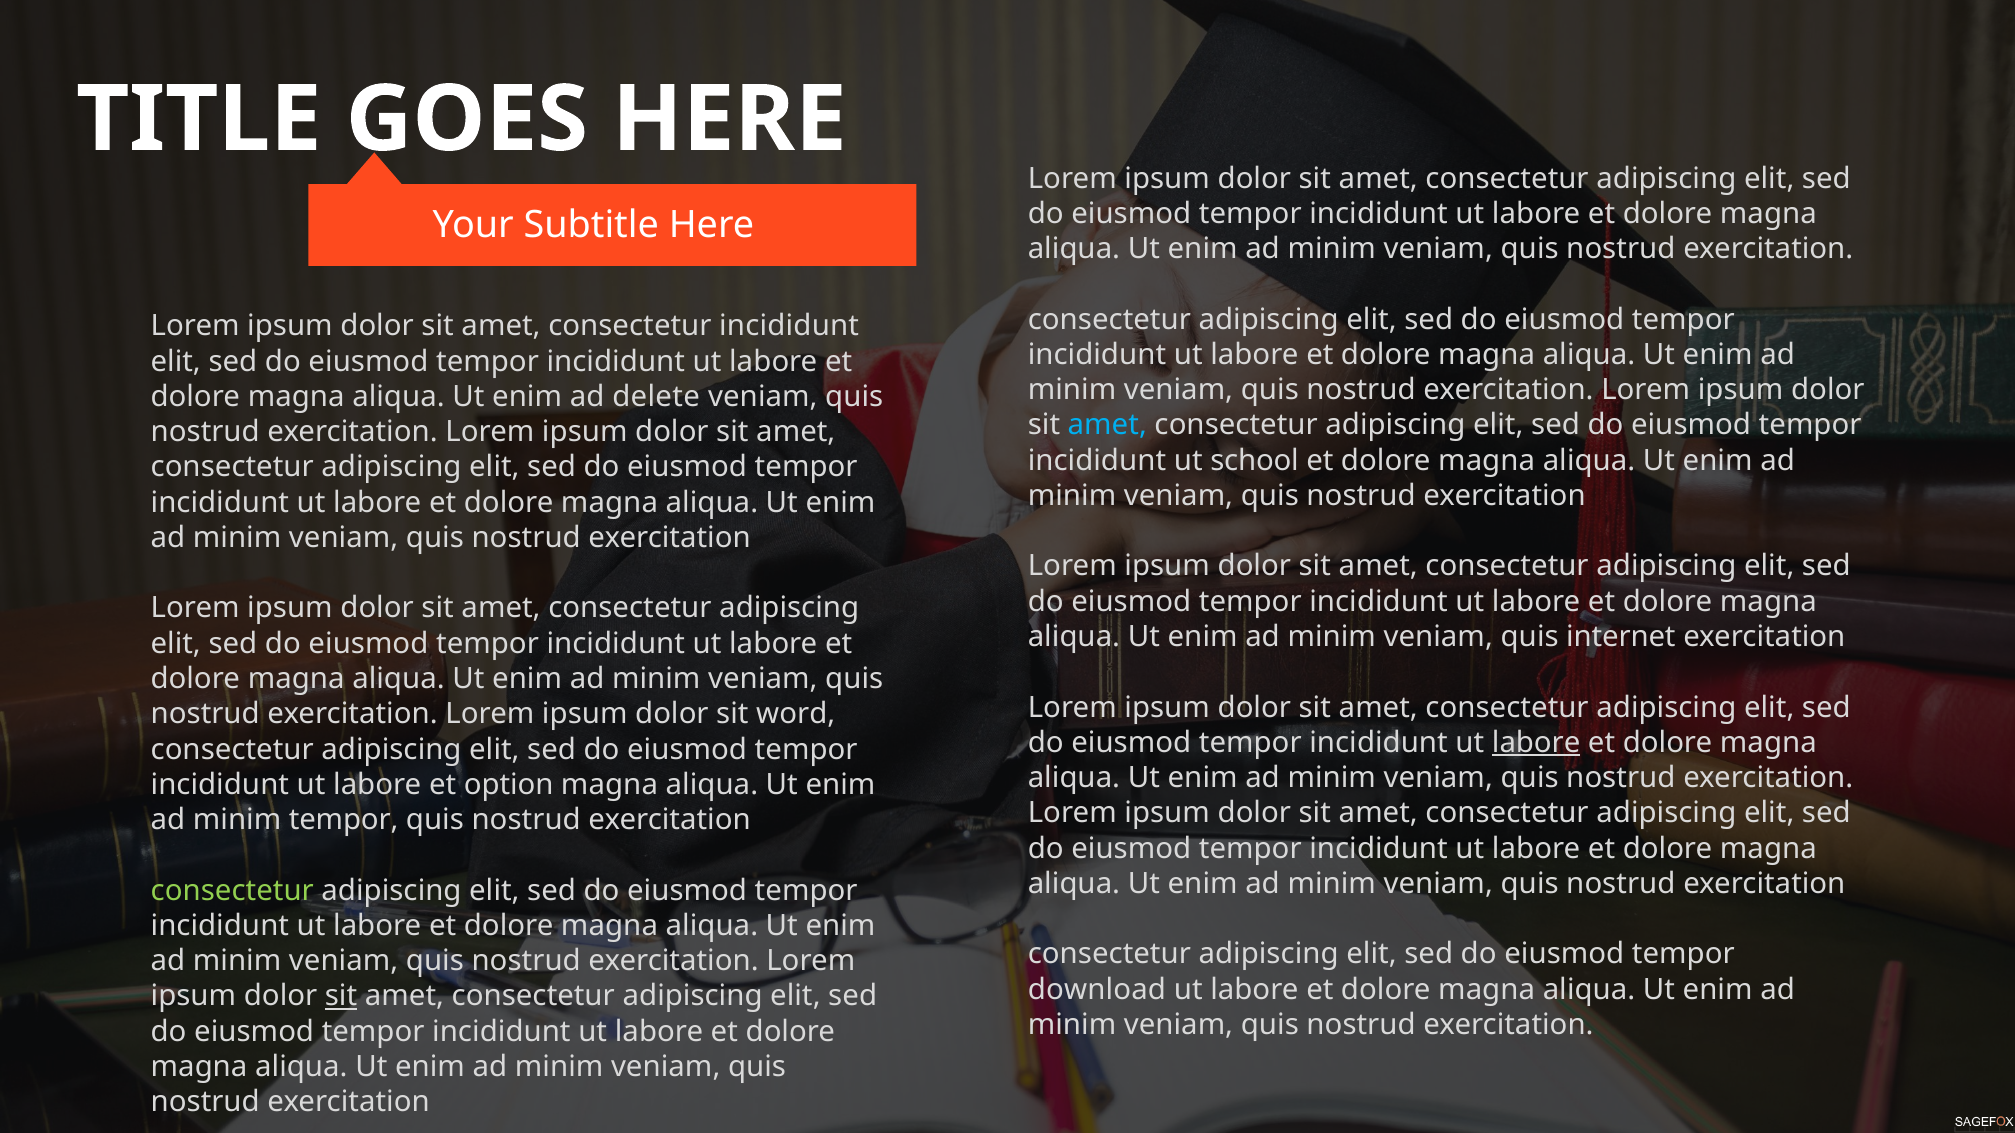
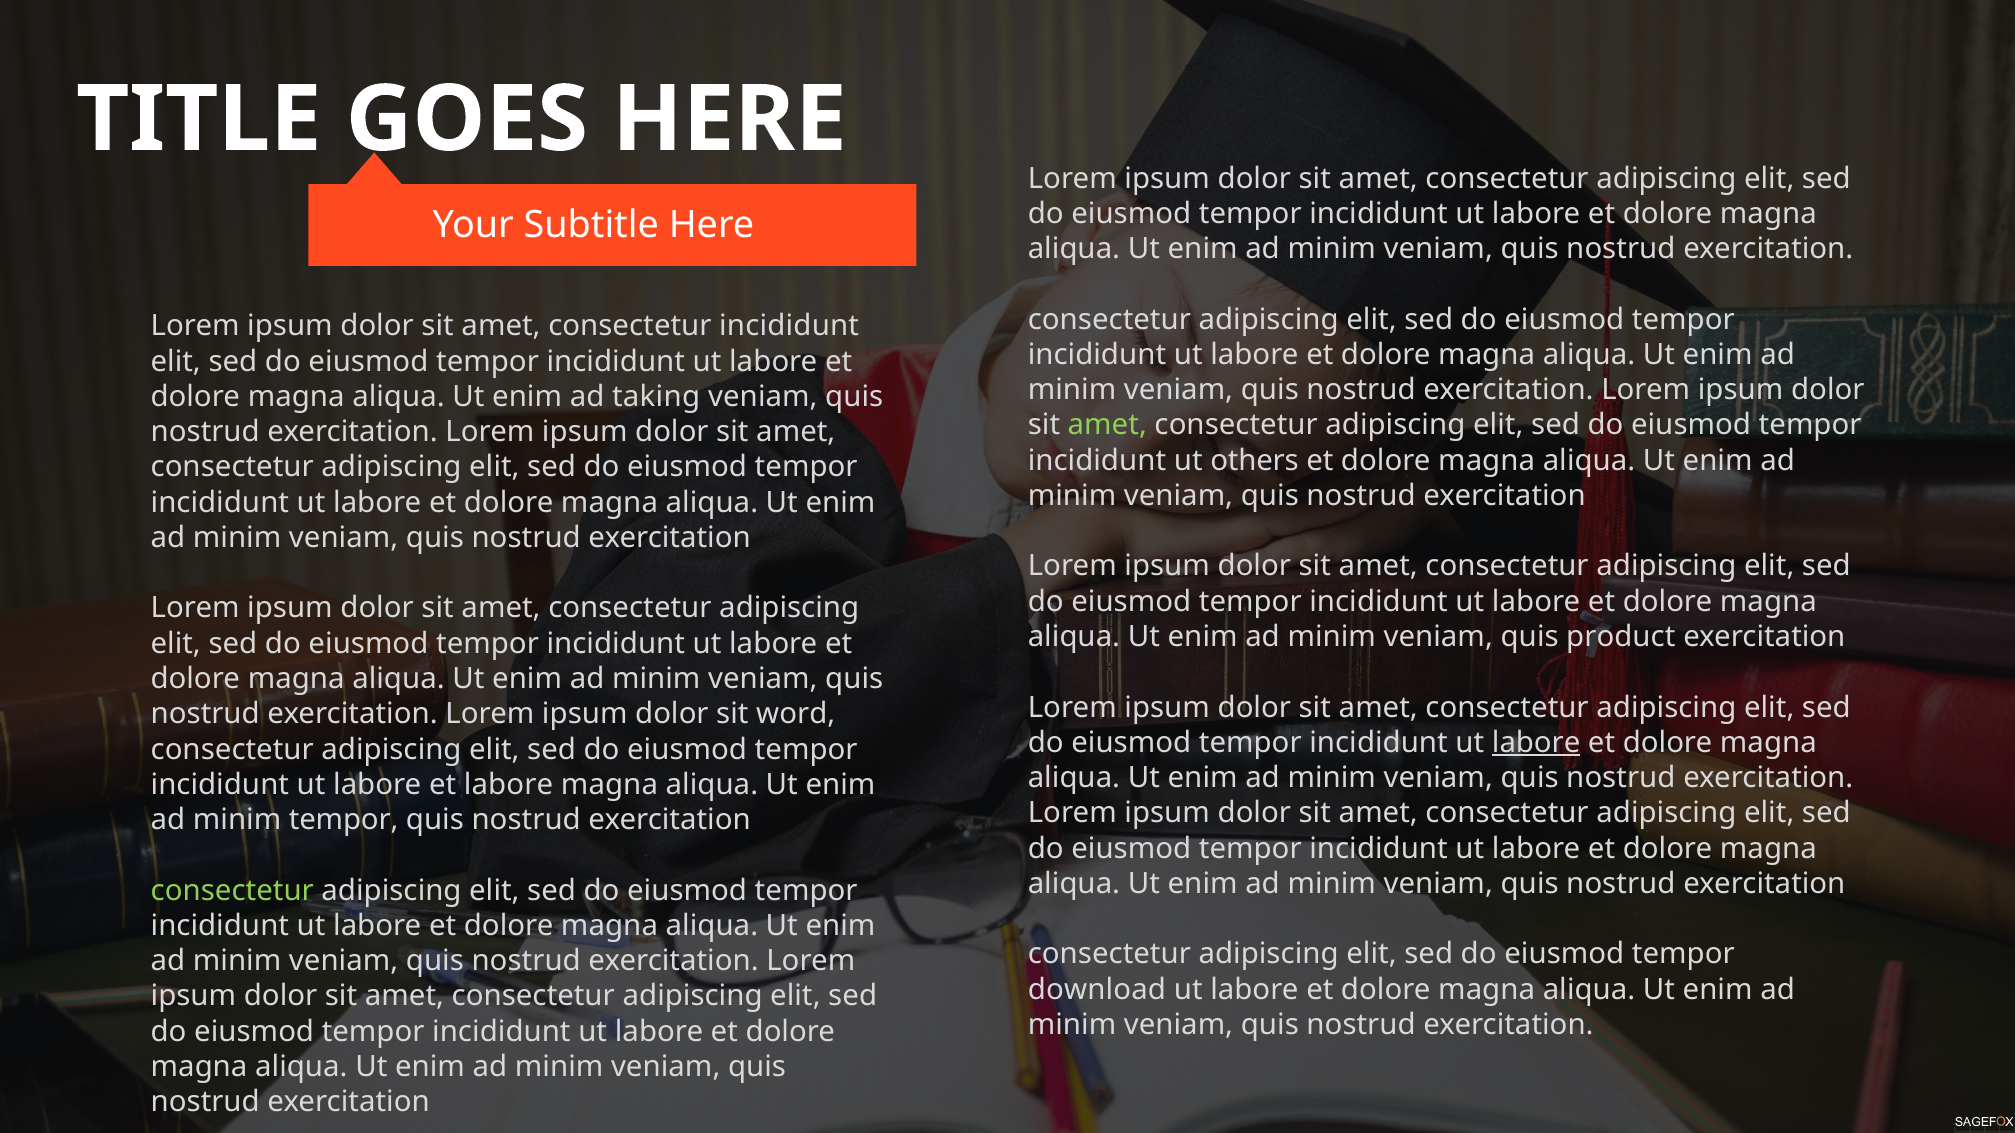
delete: delete -> taking
amet at (1107, 425) colour: light blue -> light green
school: school -> others
internet: internet -> product
et option: option -> labore
sit at (341, 997) underline: present -> none
